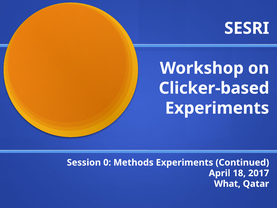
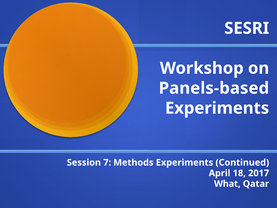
Clicker-based: Clicker-based -> Panels-based
0: 0 -> 7
